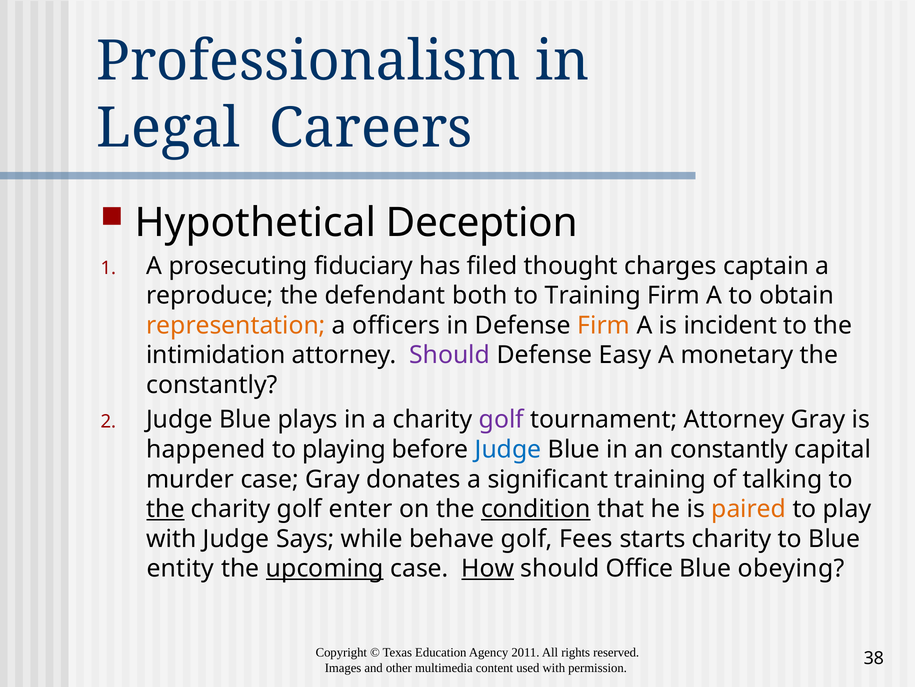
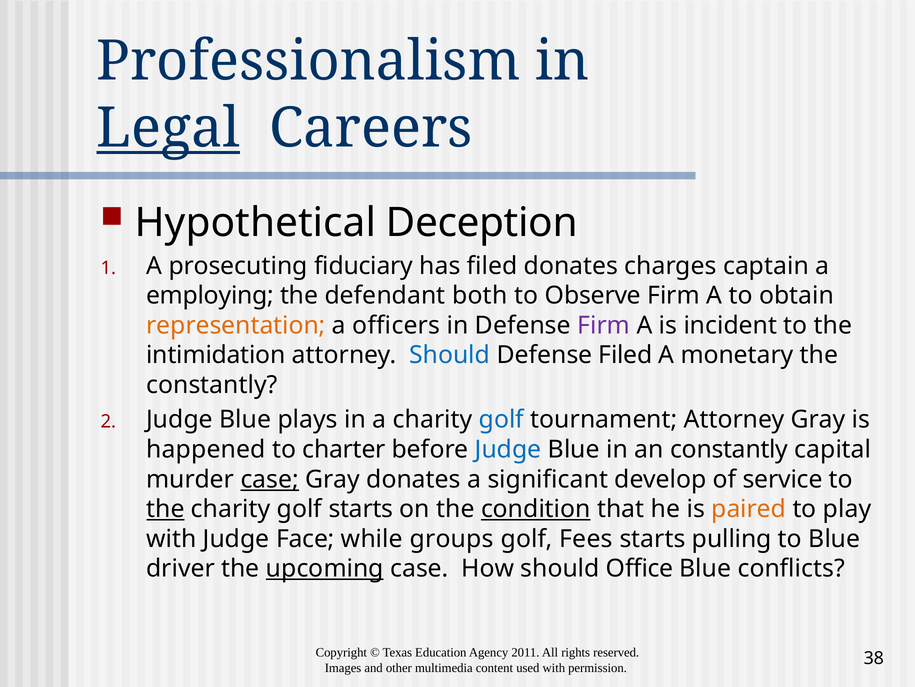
Legal underline: none -> present
filed thought: thought -> donates
reproduce: reproduce -> employing
to Training: Training -> Observe
Firm at (604, 325) colour: orange -> purple
Should at (450, 355) colour: purple -> blue
Defense Easy: Easy -> Filed
golf at (501, 419) colour: purple -> blue
playing: playing -> charter
case at (270, 479) underline: none -> present
significant training: training -> develop
talking: talking -> service
golf enter: enter -> starts
Says: Says -> Face
behave: behave -> groups
starts charity: charity -> pulling
entity: entity -> driver
How underline: present -> none
obeying: obeying -> conflicts
